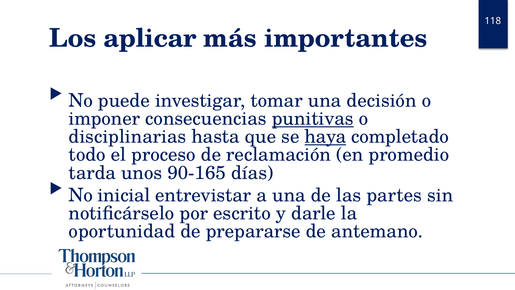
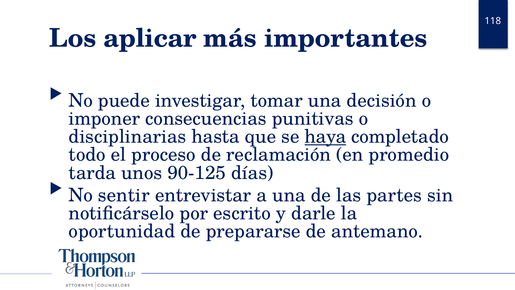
punitivas underline: present -> none
90-165: 90-165 -> 90-125
inicial: inicial -> sentir
